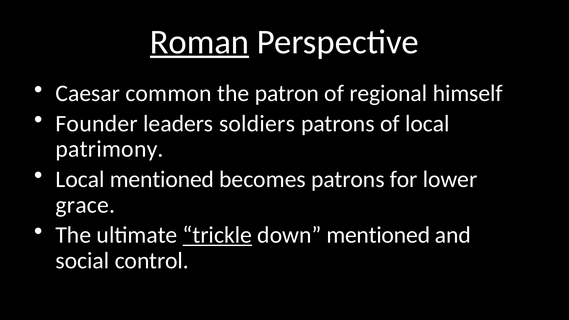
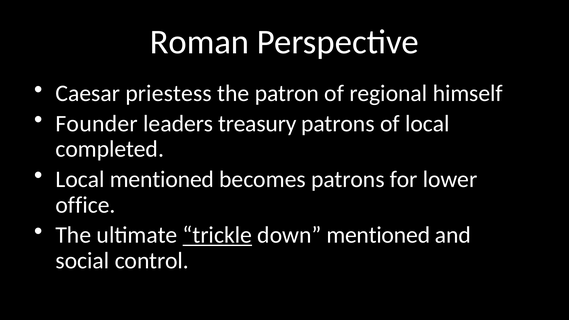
Roman underline: present -> none
common: common -> priestess
soldiers: soldiers -> treasury
patrimony: patrimony -> completed
grace: grace -> office
